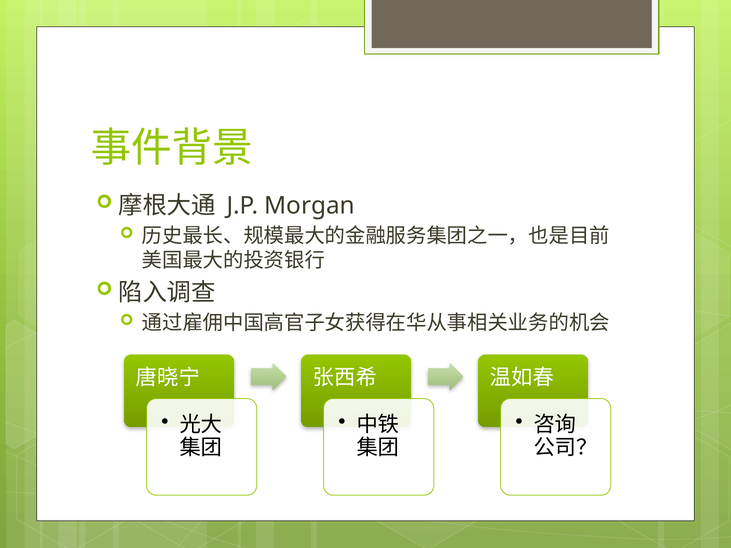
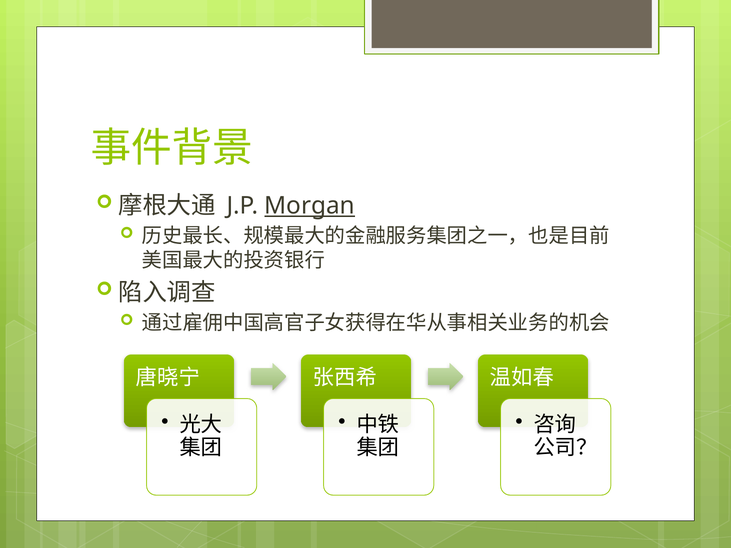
Morgan underline: none -> present
